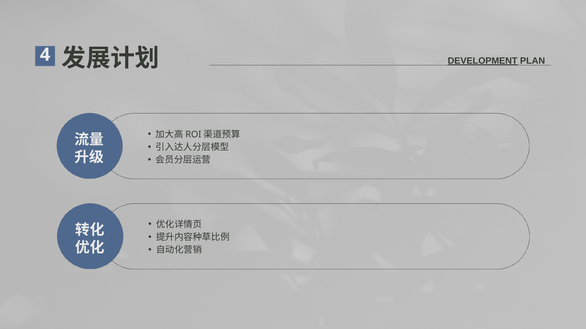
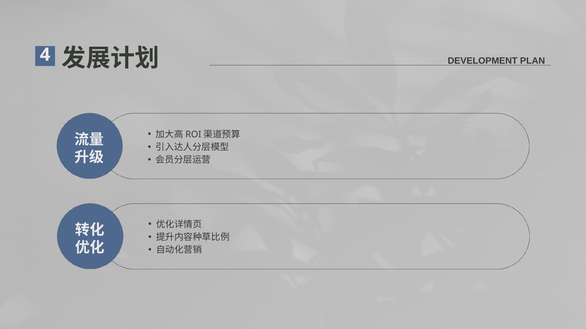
DEVELOPMENT underline: present -> none
